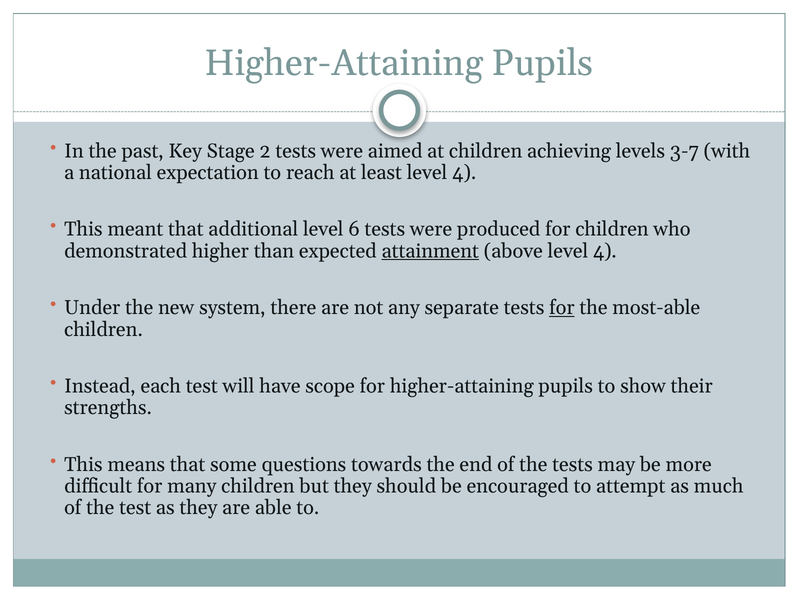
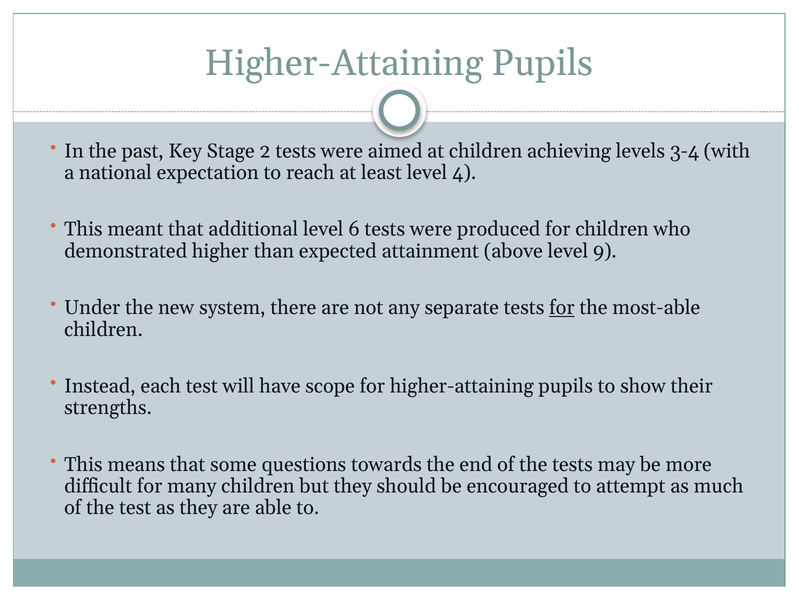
3-7: 3-7 -> 3-4
attainment underline: present -> none
above level 4: 4 -> 9
